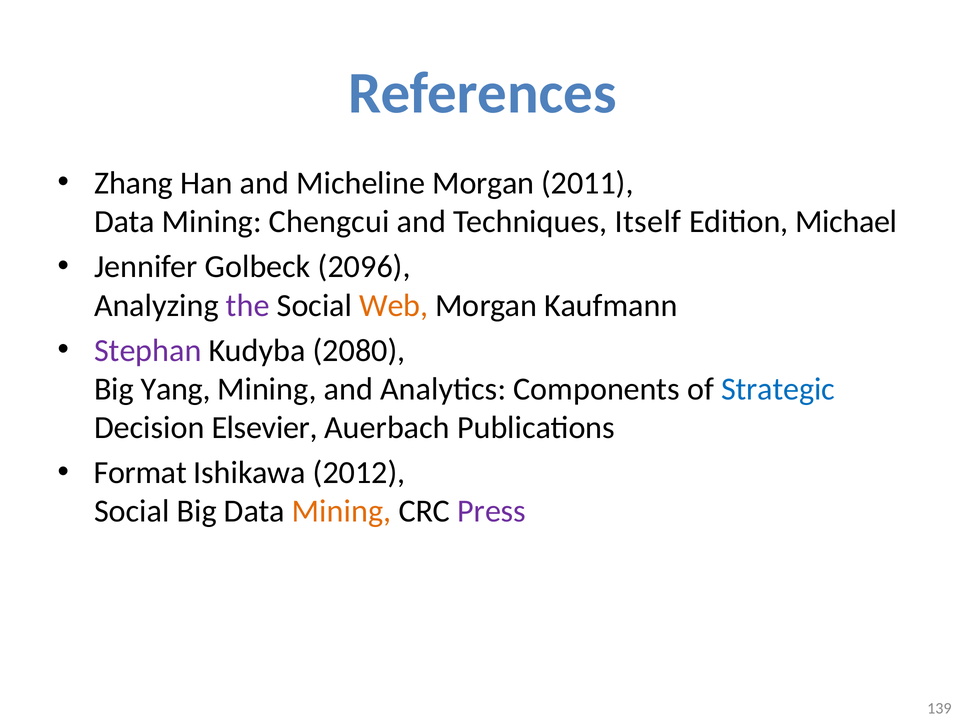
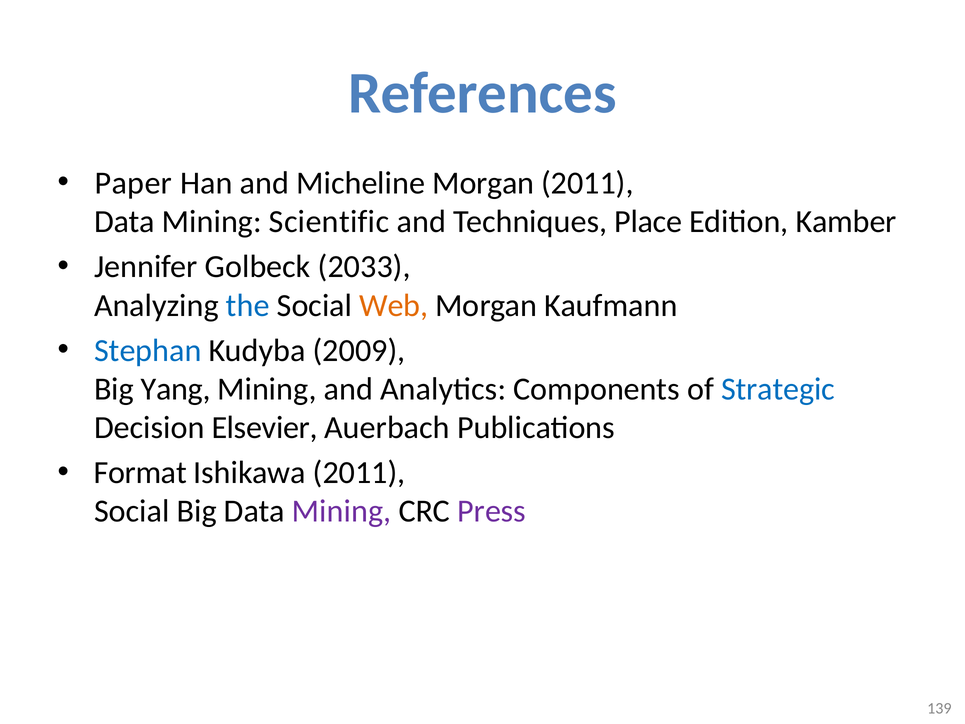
Zhang: Zhang -> Paper
Chengcui: Chengcui -> Scientific
Itself: Itself -> Place
Michael: Michael -> Kamber
2096: 2096 -> 2033
the colour: purple -> blue
Stephan colour: purple -> blue
2080: 2080 -> 2009
Ishikawa 2012: 2012 -> 2011
Mining at (342, 511) colour: orange -> purple
